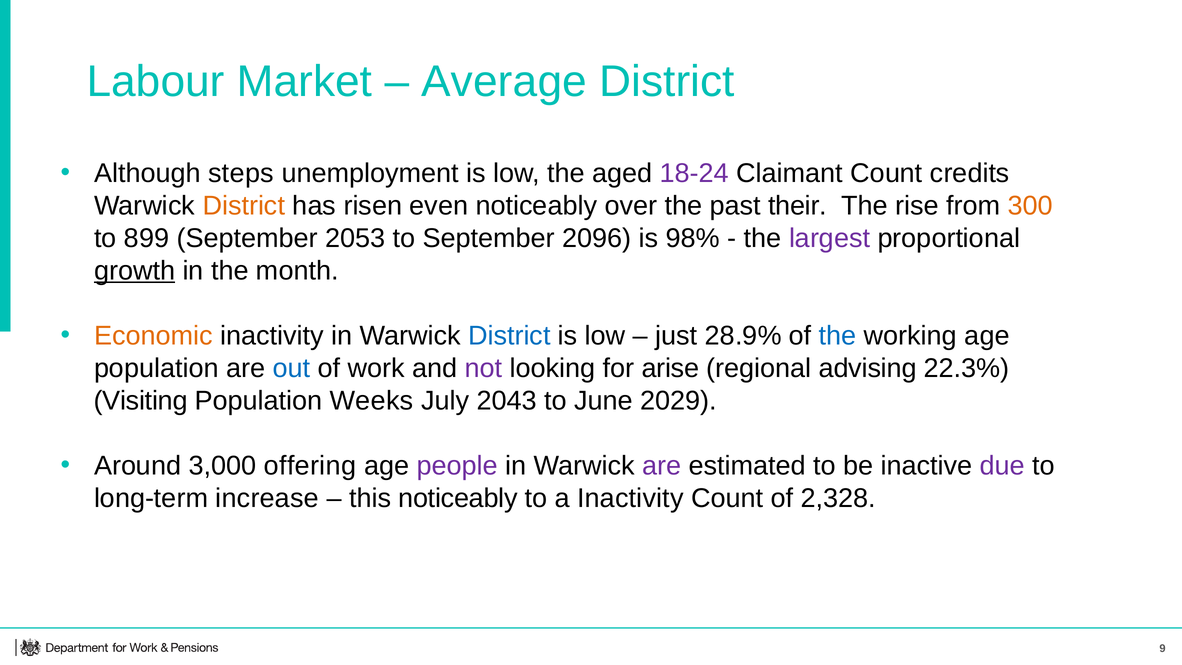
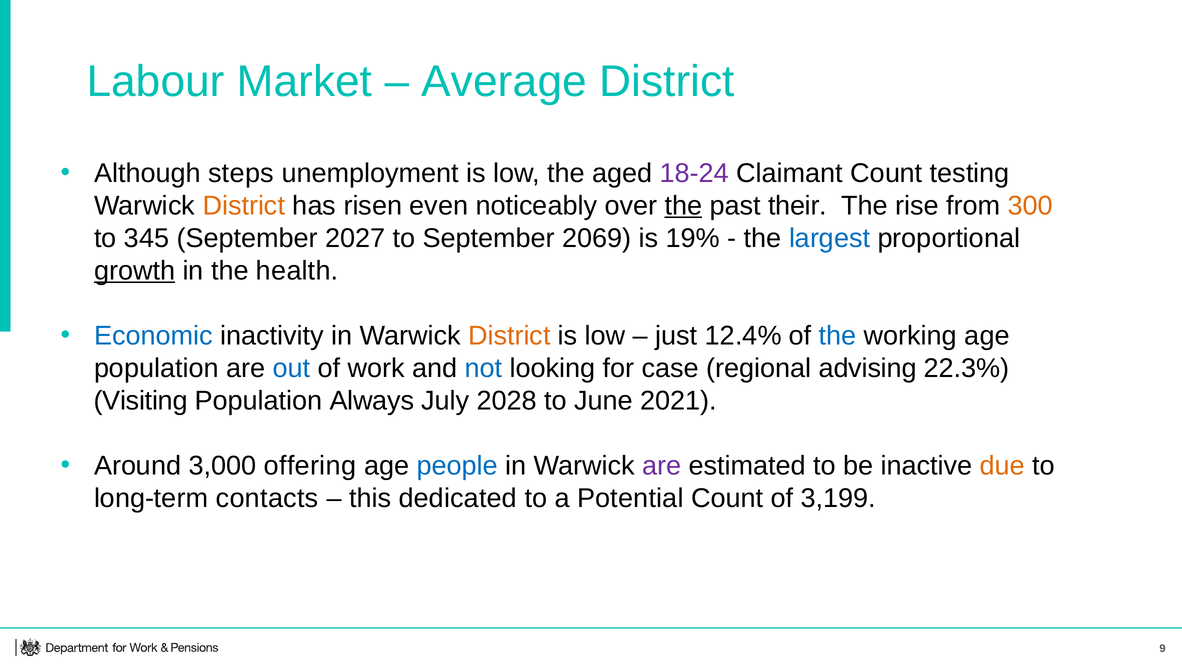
credits: credits -> testing
the at (683, 206) underline: none -> present
899: 899 -> 345
2053: 2053 -> 2027
2096: 2096 -> 2069
98%: 98% -> 19%
largest colour: purple -> blue
month: month -> health
Economic colour: orange -> blue
District at (509, 336) colour: blue -> orange
28.9%: 28.9% -> 12.4%
not colour: purple -> blue
arise: arise -> case
Weeks: Weeks -> Always
2043: 2043 -> 2028
2029: 2029 -> 2021
people colour: purple -> blue
due colour: purple -> orange
increase: increase -> contacts
this noticeably: noticeably -> dedicated
a Inactivity: Inactivity -> Potential
2,328: 2,328 -> 3,199
